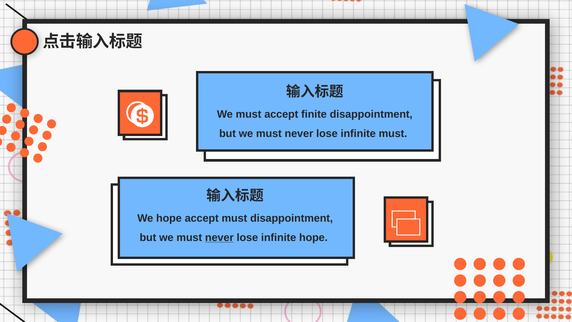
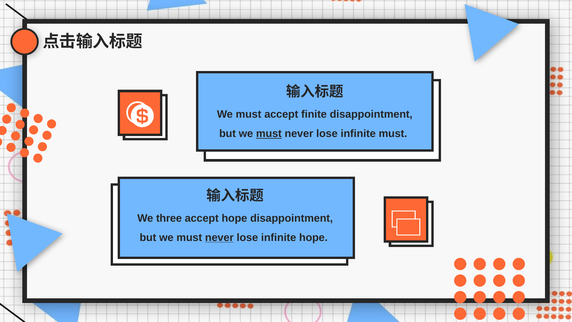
must at (269, 134) underline: none -> present
We hope: hope -> three
accept must: must -> hope
